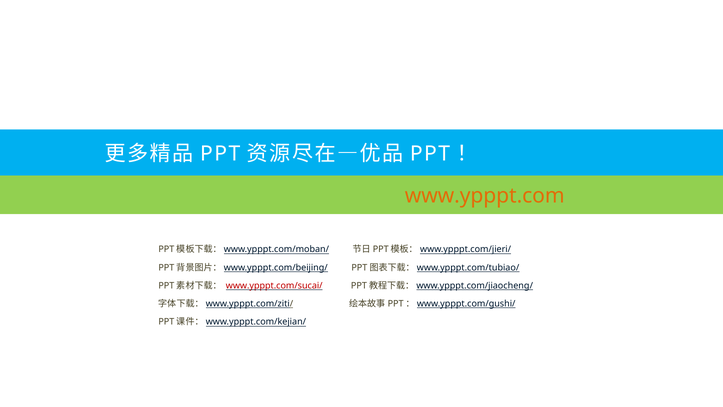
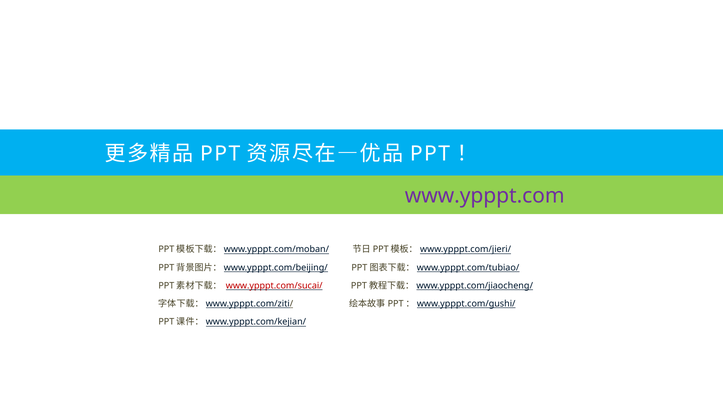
www.ypppt.com colour: orange -> purple
